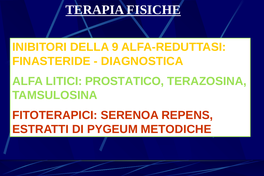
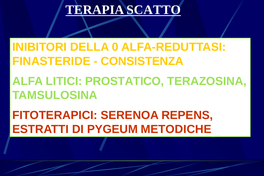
FISICHE: FISICHE -> SCATTO
9: 9 -> 0
DIAGNOSTICA: DIAGNOSTICA -> CONSISTENZA
